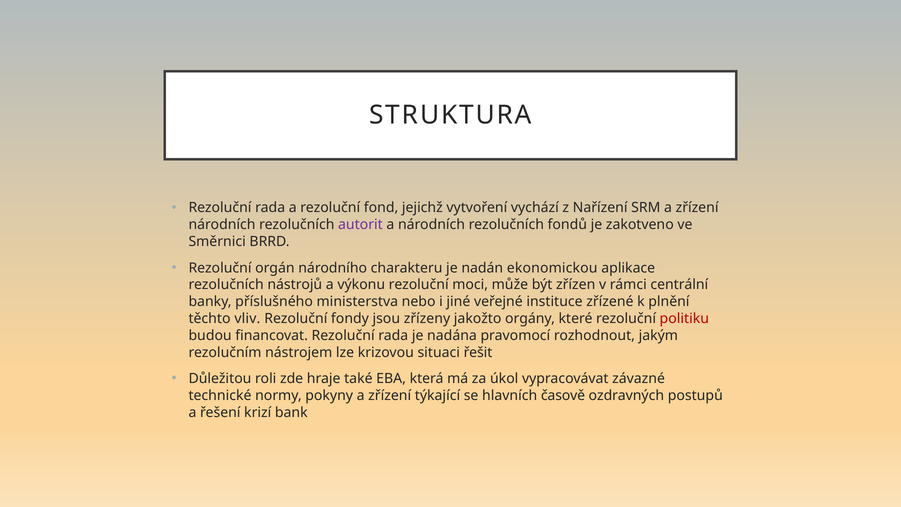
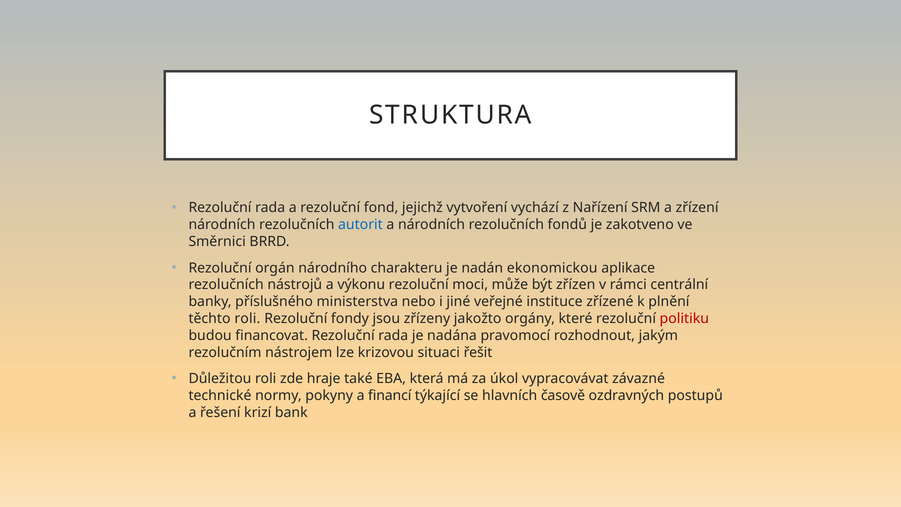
autorit colour: purple -> blue
těchto vliv: vliv -> roli
pokyny a zřízení: zřízení -> financí
